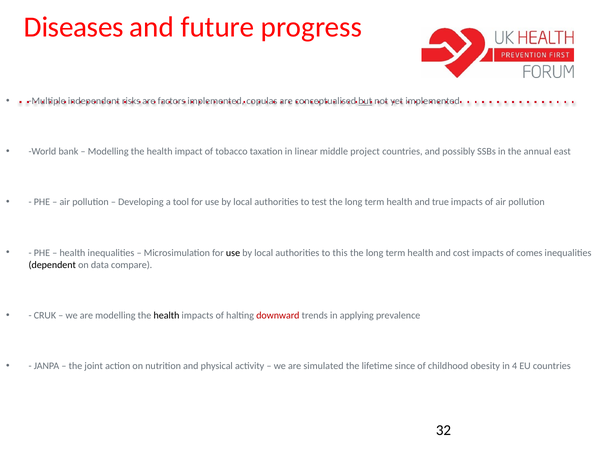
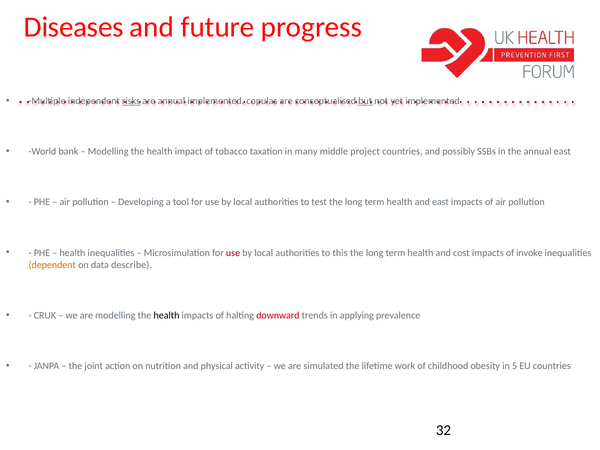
risks underline: none -> present
are factors: factors -> annual
linear: linear -> many
and true: true -> east
use at (233, 253) colour: black -> red
comes: comes -> invoke
dependent colour: black -> orange
compare: compare -> describe
since: since -> work
4: 4 -> 5
